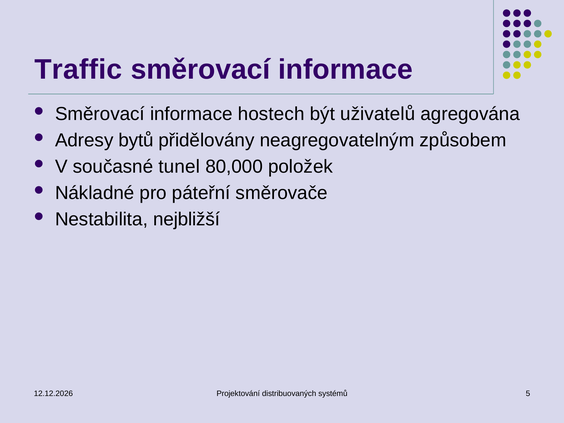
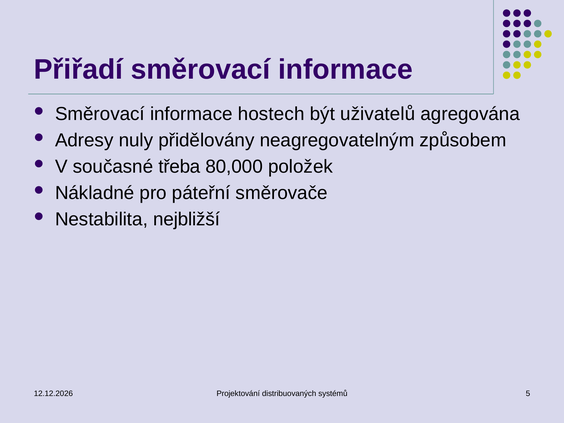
Traffic: Traffic -> Přiřadí
bytů: bytů -> nuly
tunel: tunel -> třeba
